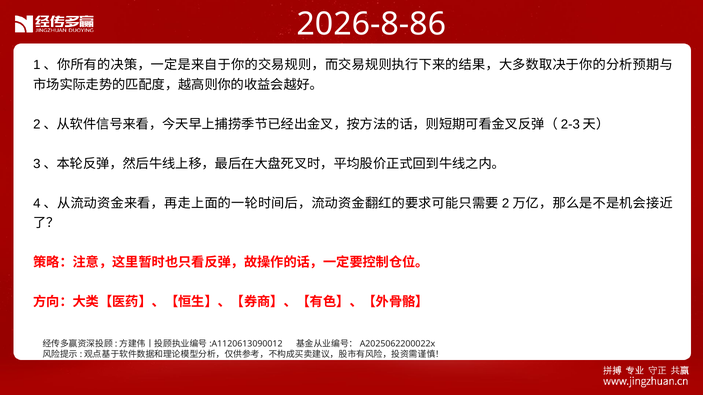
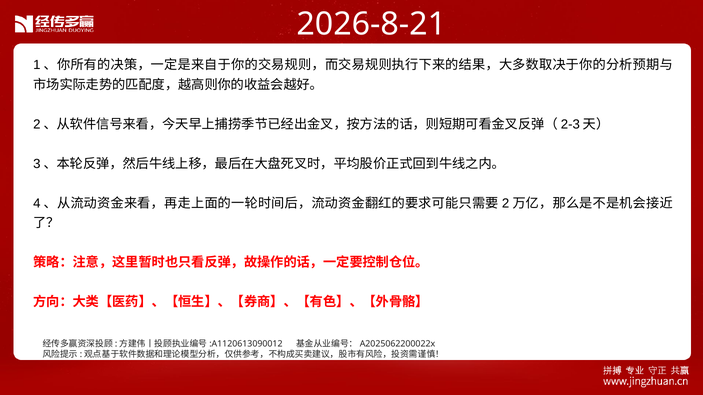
2026-8-86: 2026-8-86 -> 2026-8-21
